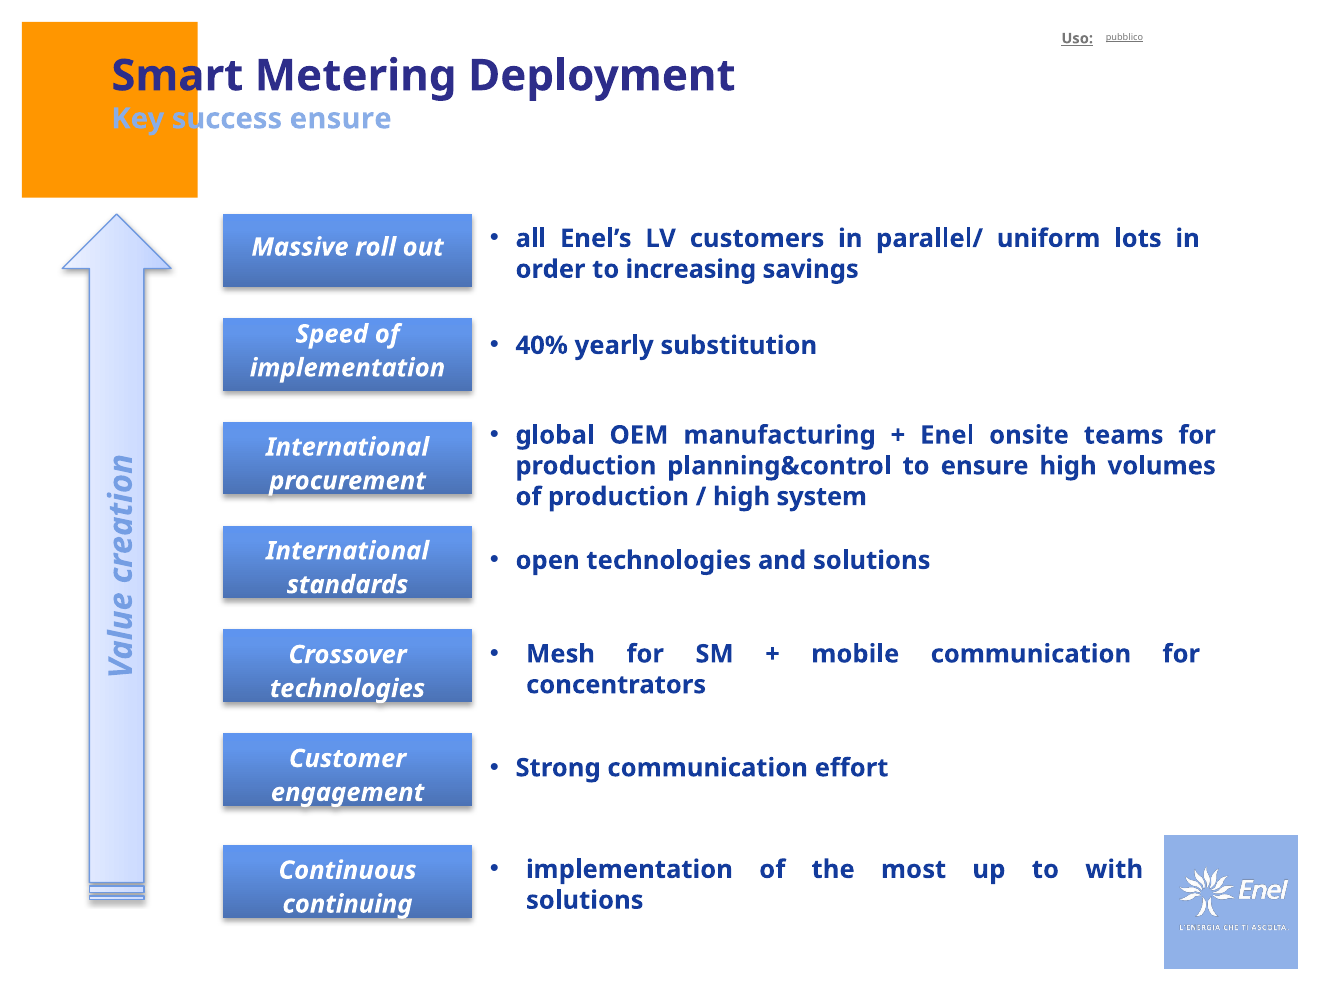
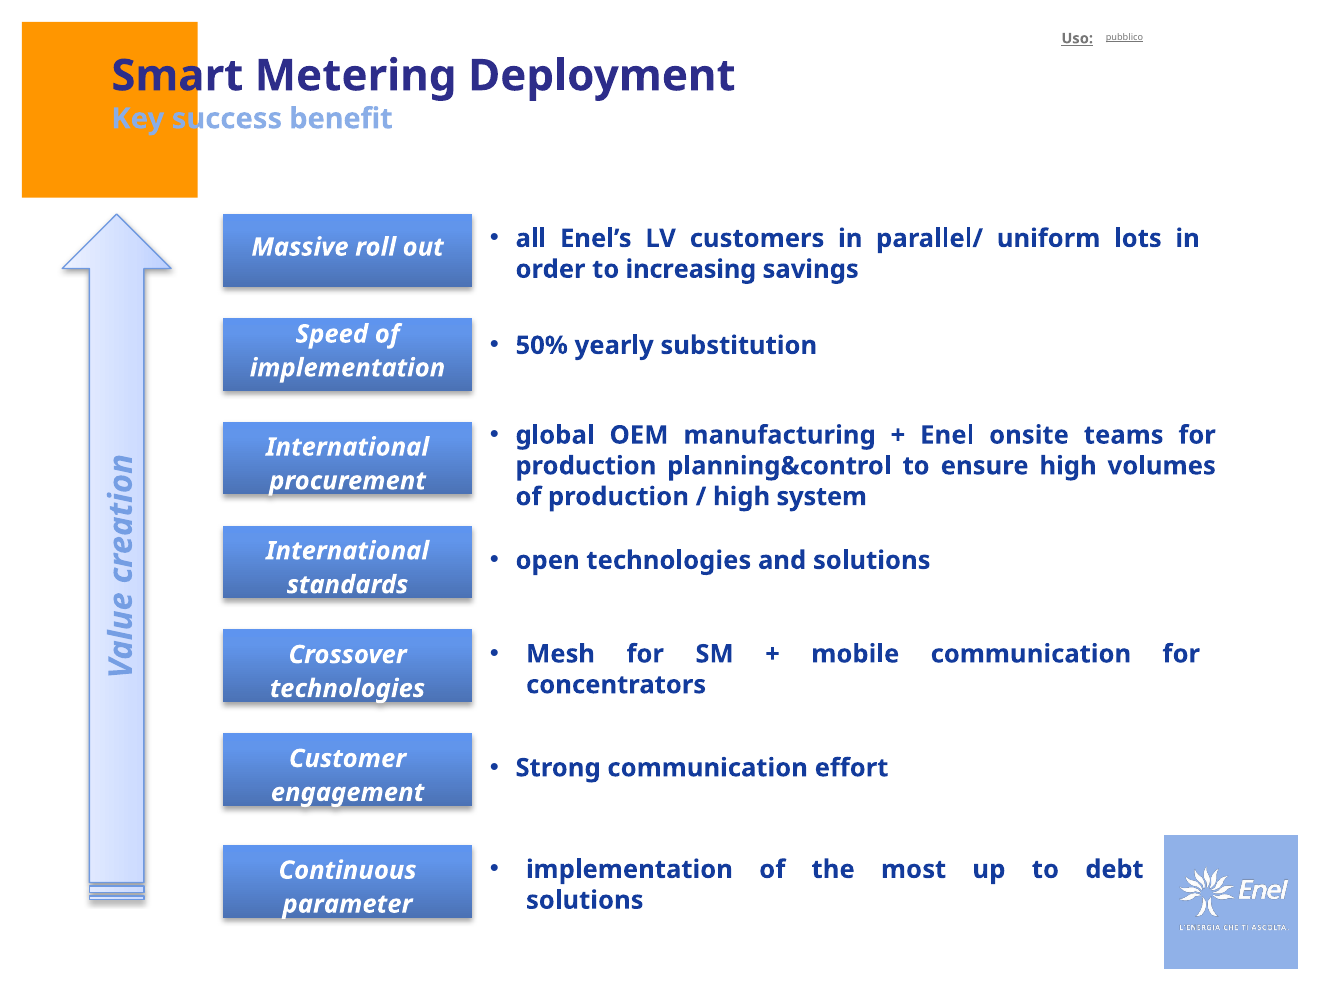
success ensure: ensure -> benefit
40%: 40% -> 50%
with: with -> debt
continuing: continuing -> parameter
